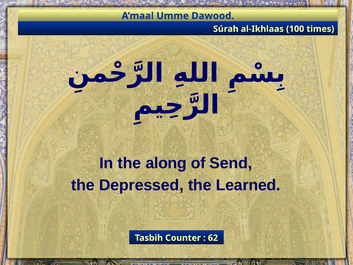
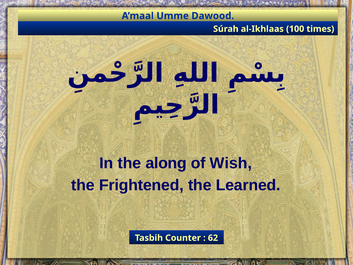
Send: Send -> Wish
Depressed: Depressed -> Frightened
